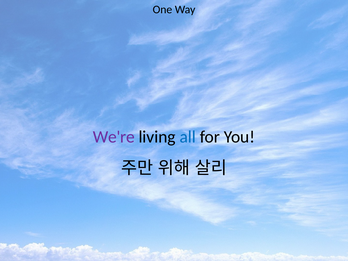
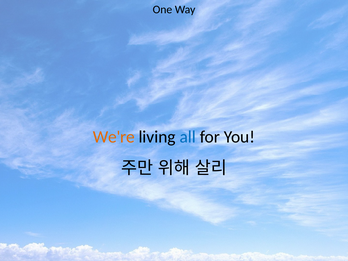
We're colour: purple -> orange
